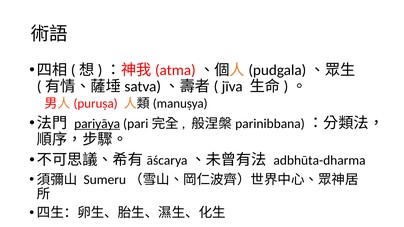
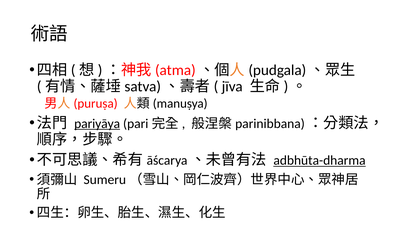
adbhūta-dharma underline: none -> present
